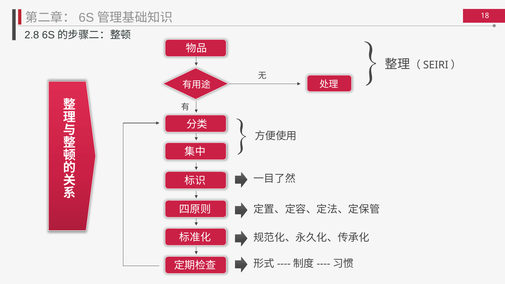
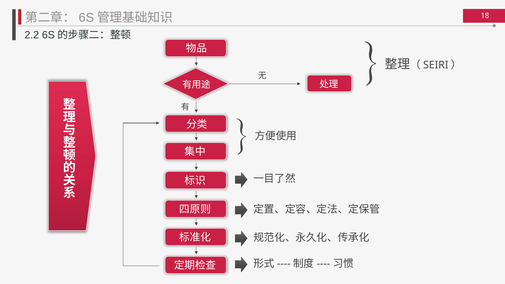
2.8: 2.8 -> 2.2
